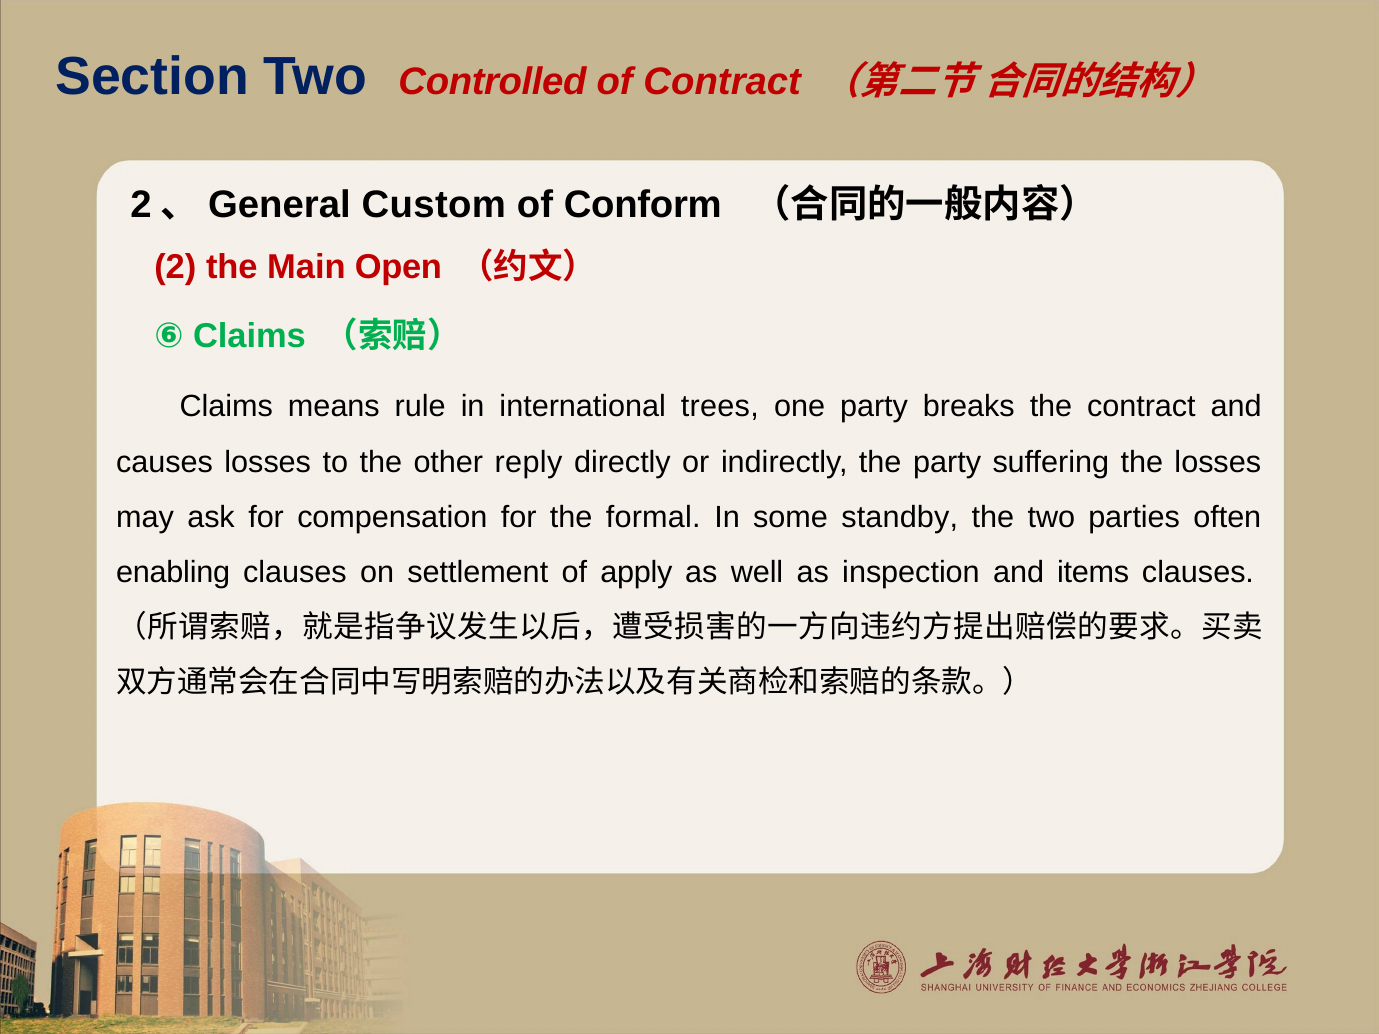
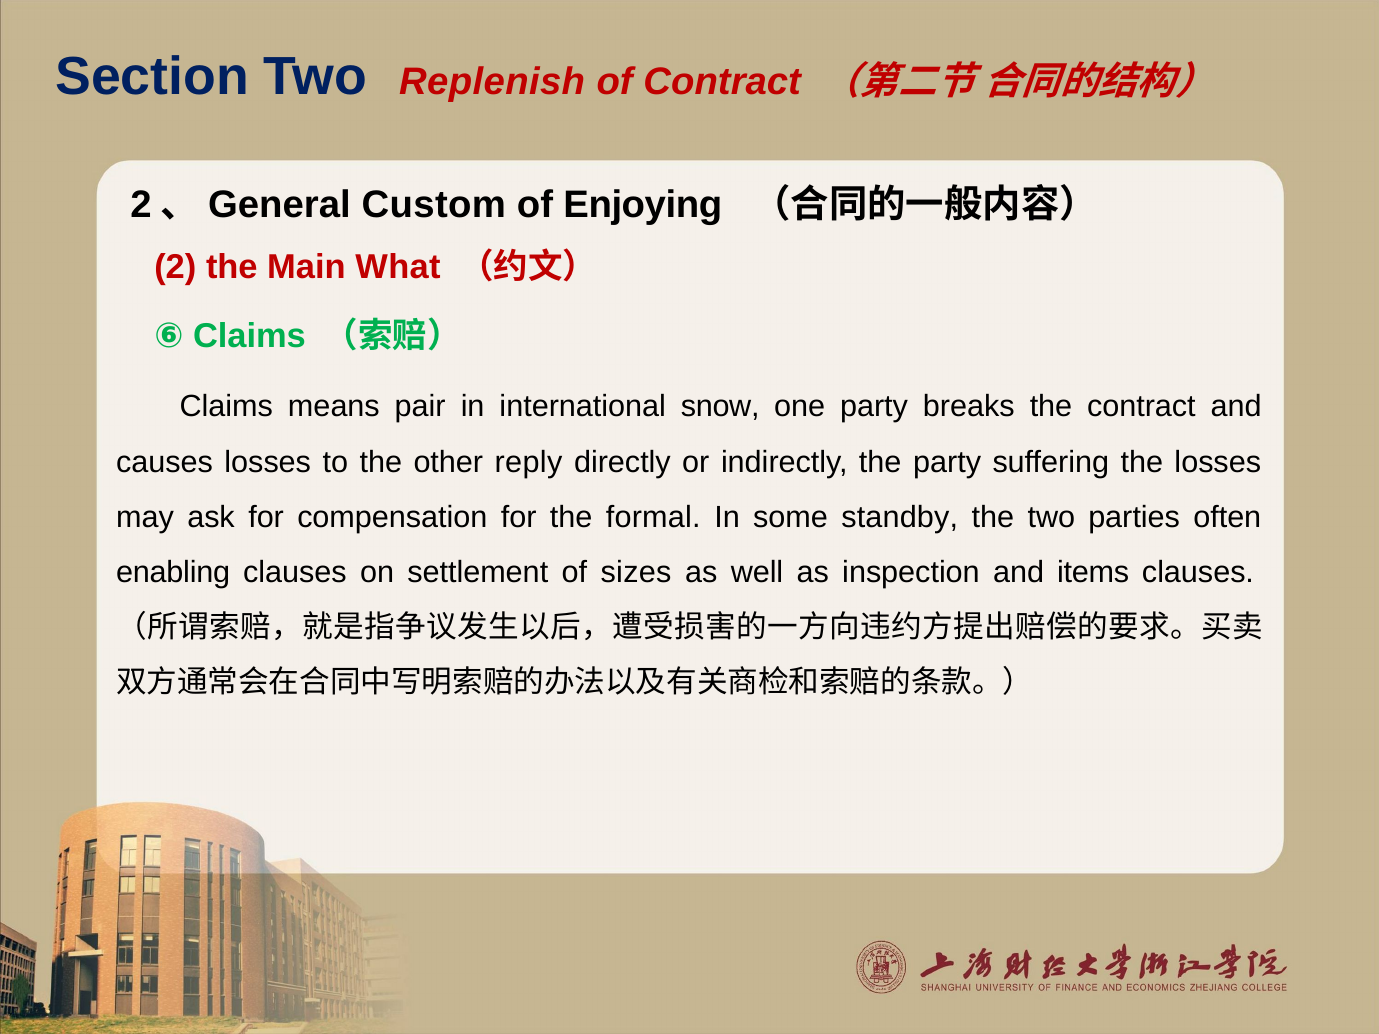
Controlled: Controlled -> Replenish
Conform: Conform -> Enjoying
Open: Open -> What
rule: rule -> pair
trees: trees -> snow
apply: apply -> sizes
